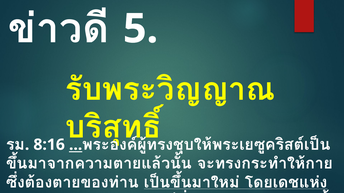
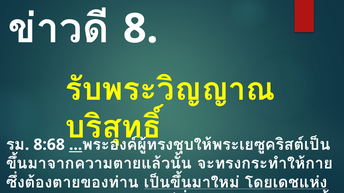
5: 5 -> 8
8:16: 8:16 -> 8:68
